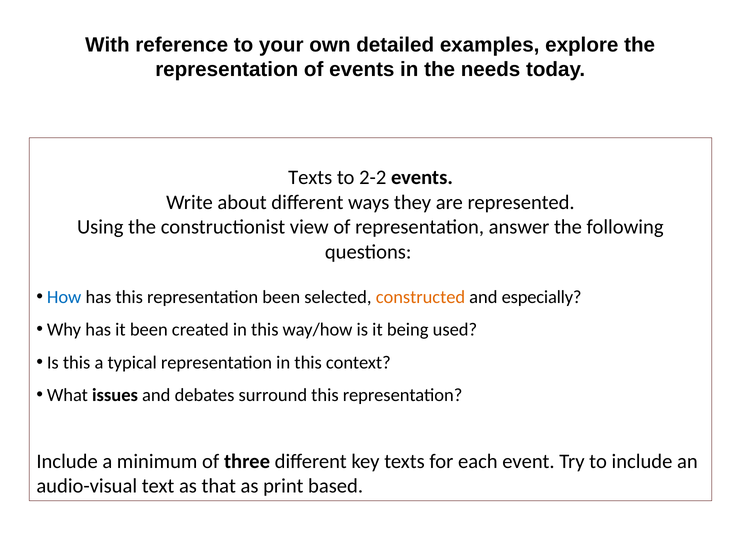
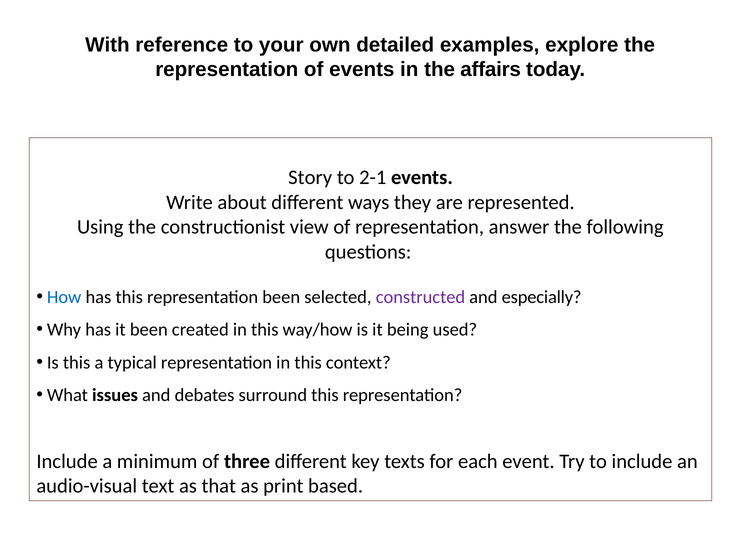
needs: needs -> affairs
Texts at (310, 177): Texts -> Story
2-2: 2-2 -> 2-1
constructed colour: orange -> purple
